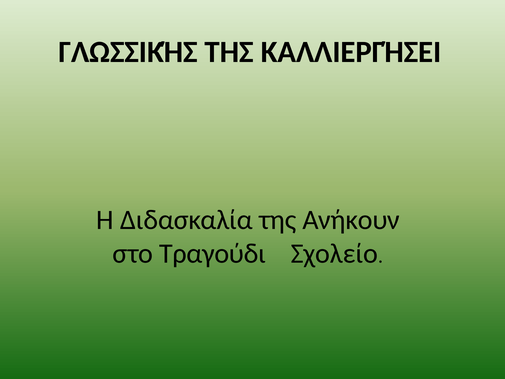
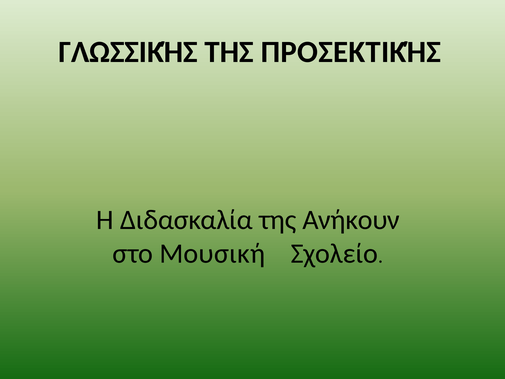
ΚΑΛΛΙΕΡΓΉΣΕΙ: ΚΑΛΛΙΕΡΓΉΣΕΙ -> ΠΡΟΣΕΚΤΙΚΉΣ
Τραγούδι: Τραγούδι -> Μουσική
